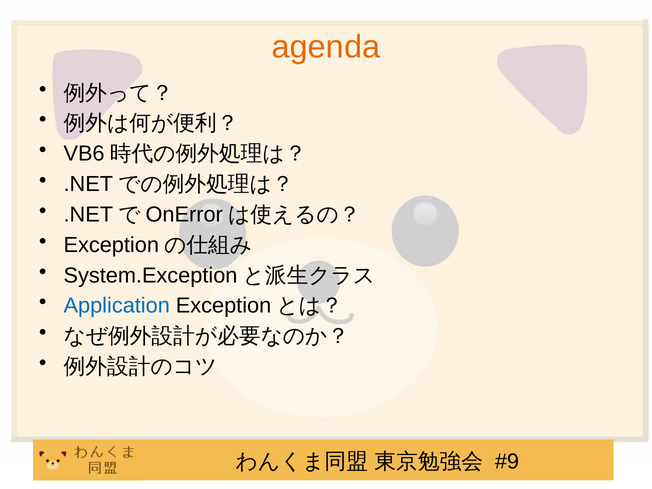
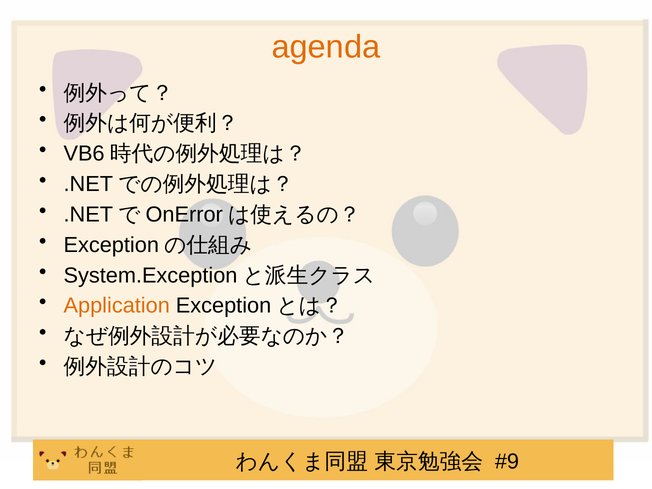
Application colour: blue -> orange
